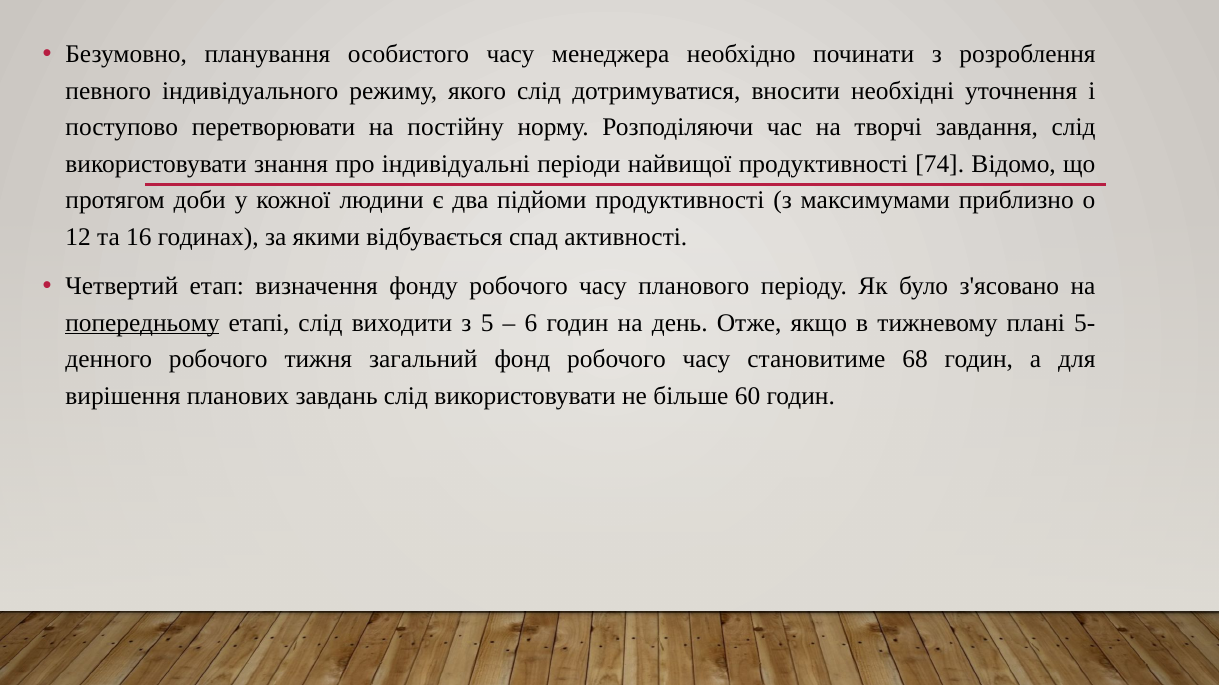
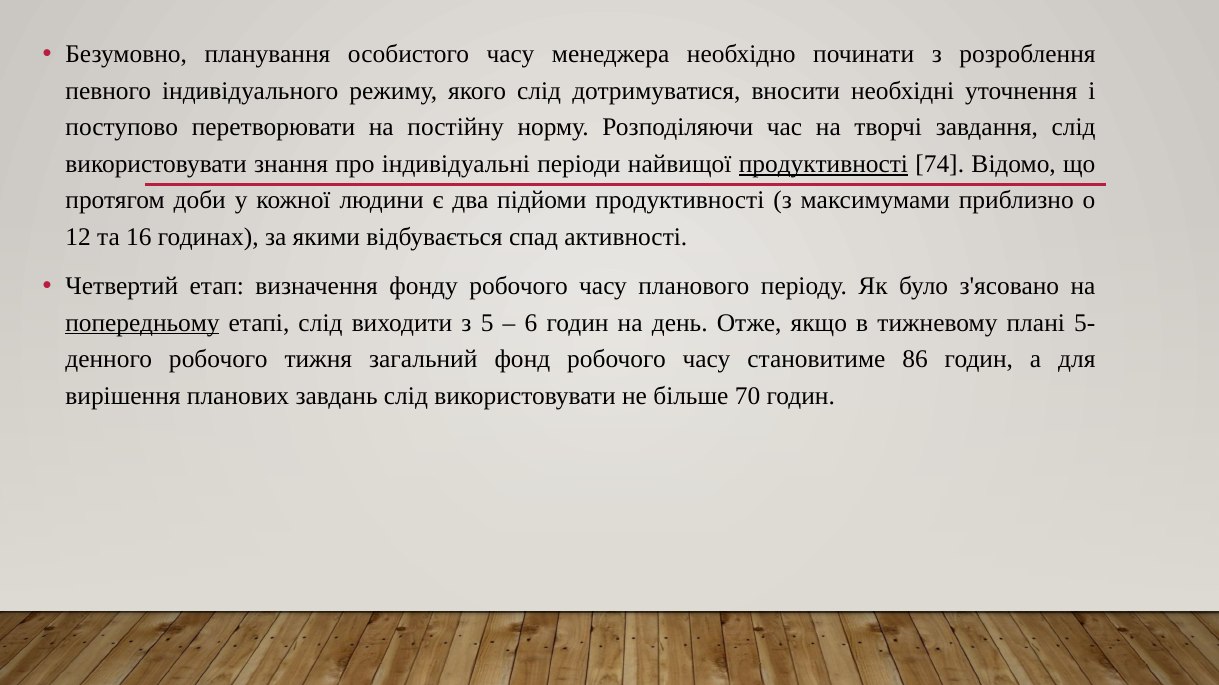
продуктивності at (823, 164) underline: none -> present
68: 68 -> 86
60: 60 -> 70
